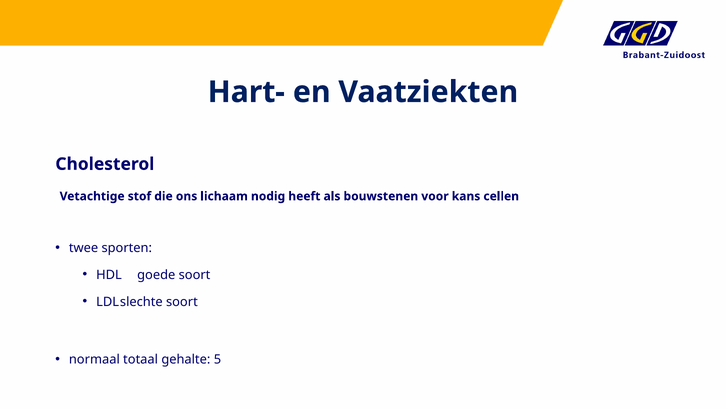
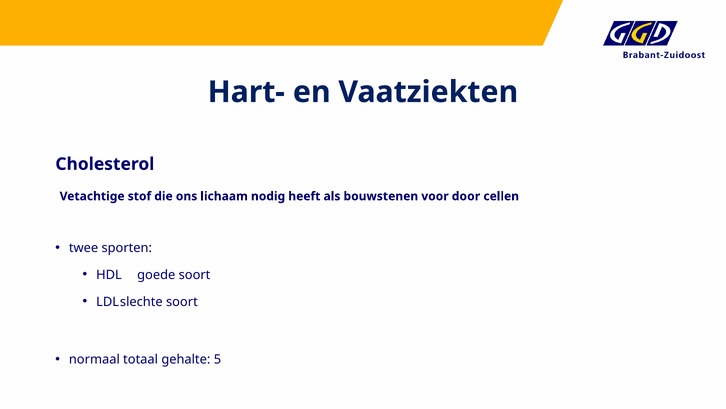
kans: kans -> door
